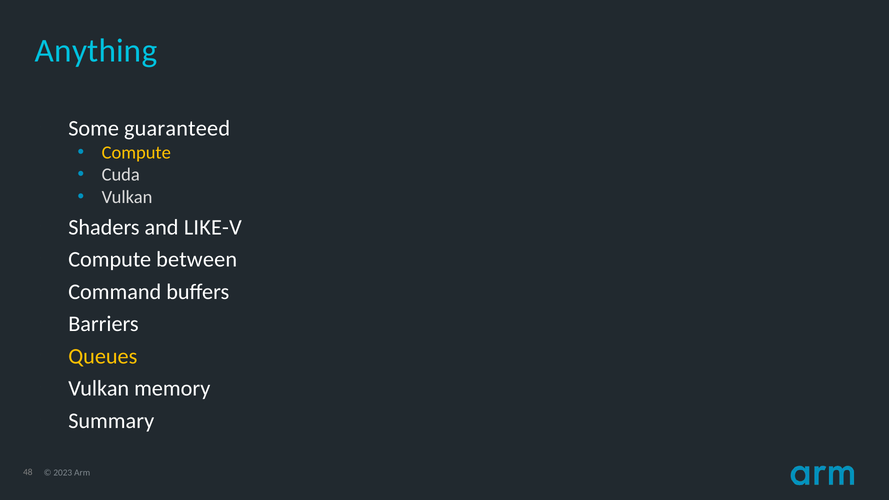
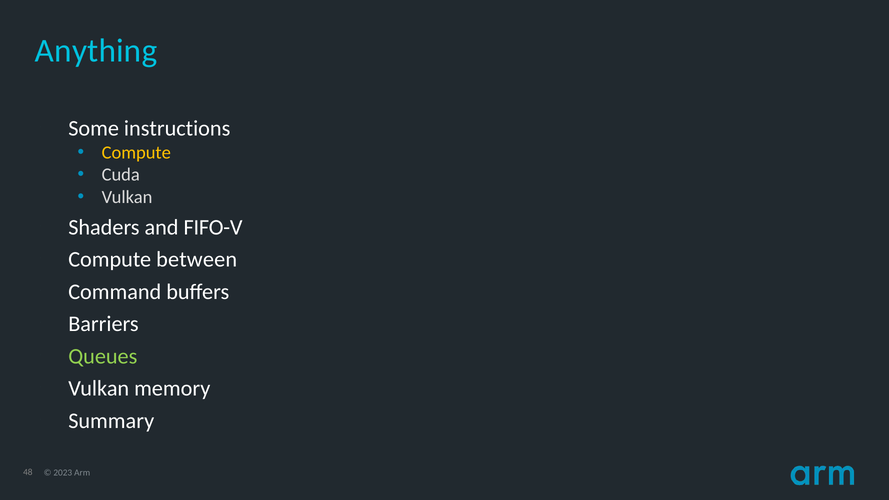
guaranteed: guaranteed -> instructions
LIKE-V: LIKE-V -> FIFO-V
Queues colour: yellow -> light green
